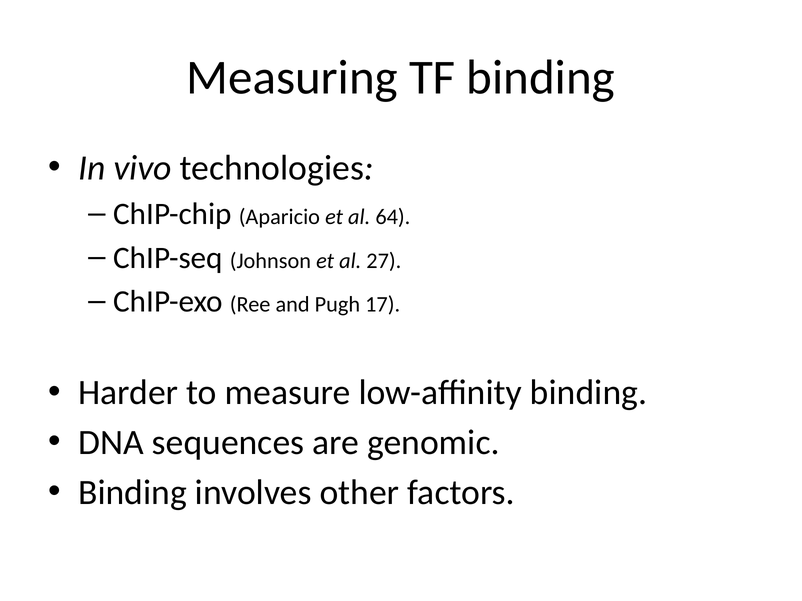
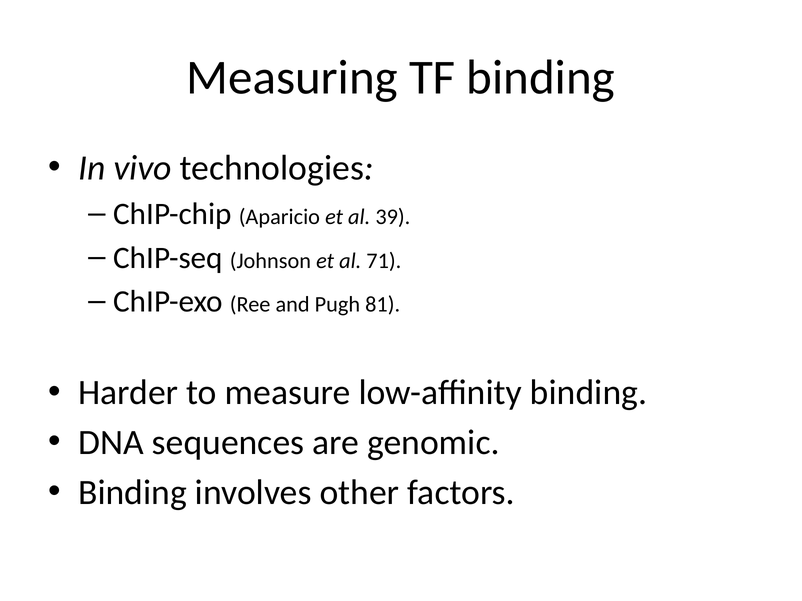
64: 64 -> 39
27: 27 -> 71
17: 17 -> 81
